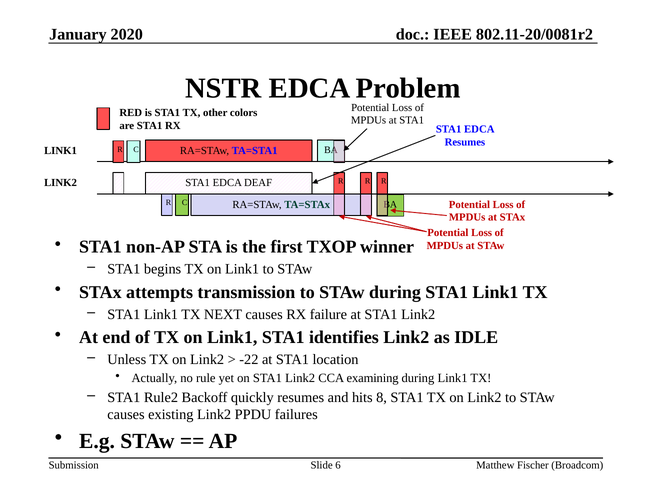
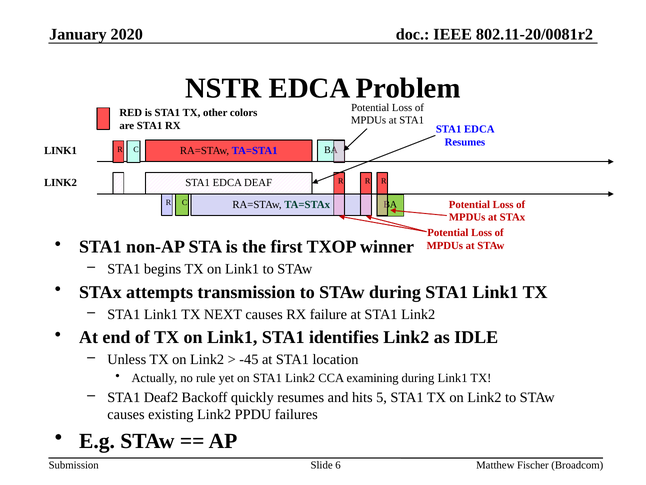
-22: -22 -> -45
Rule2: Rule2 -> Deaf2
8: 8 -> 5
